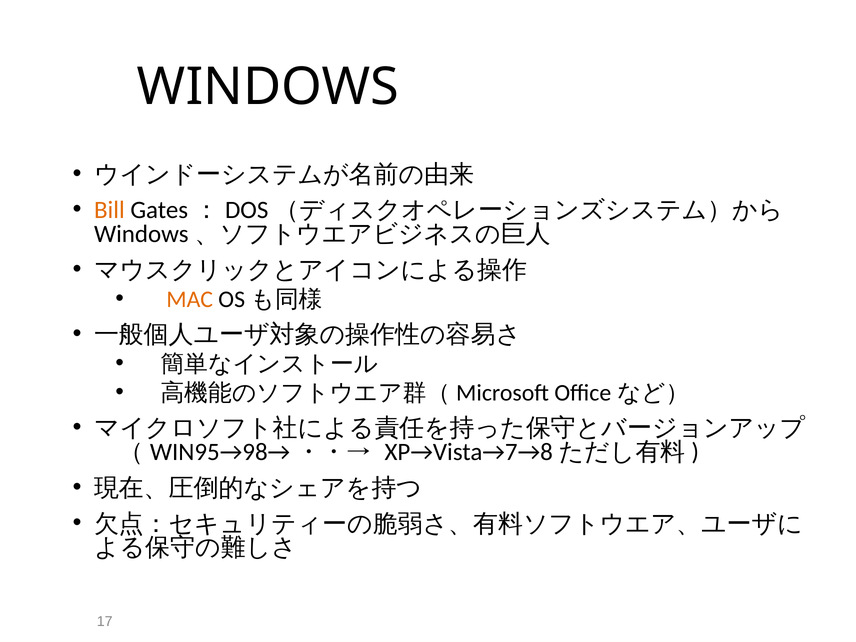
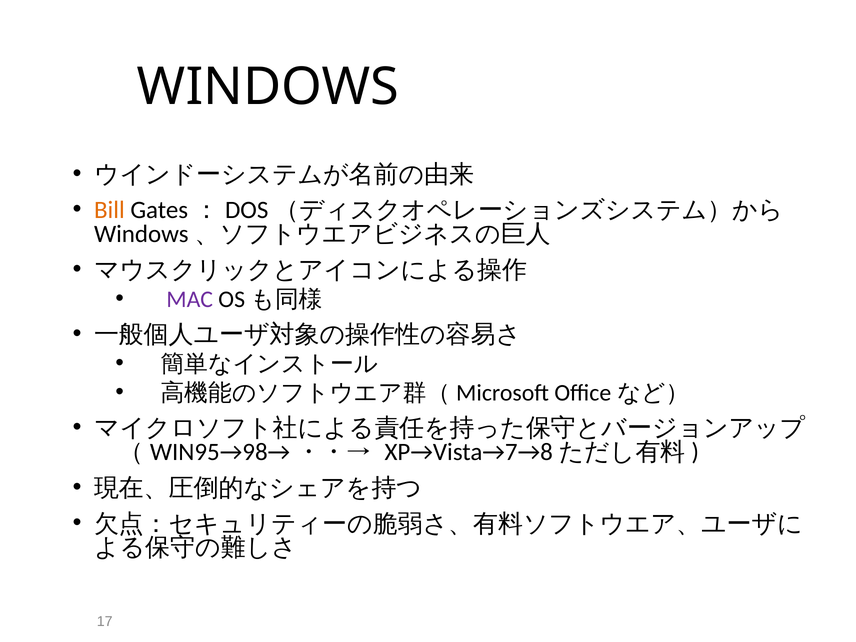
MAC colour: orange -> purple
